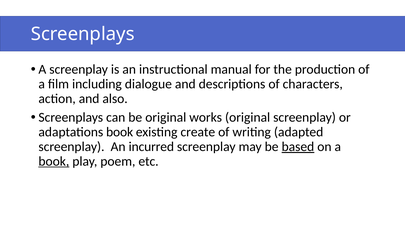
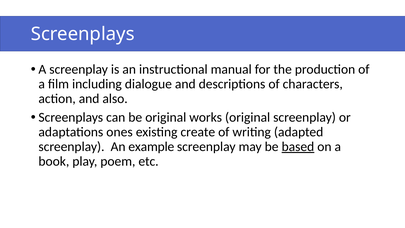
adaptations book: book -> ones
incurred: incurred -> example
book at (54, 161) underline: present -> none
